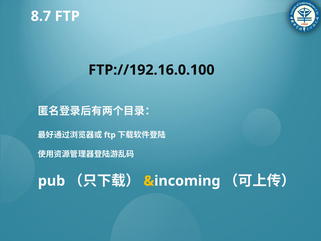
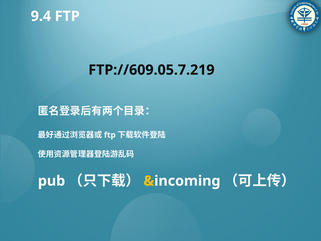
8.7: 8.7 -> 9.4
FTP://192.16.0.100: FTP://192.16.0.100 -> FTP://609.05.7.219
